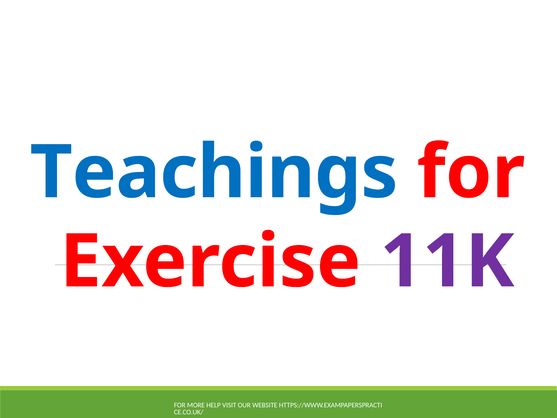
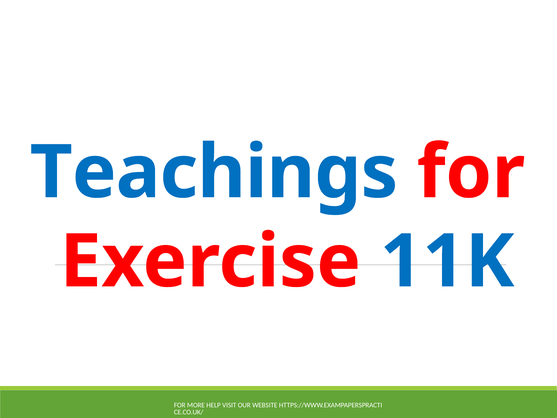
11K colour: purple -> blue
